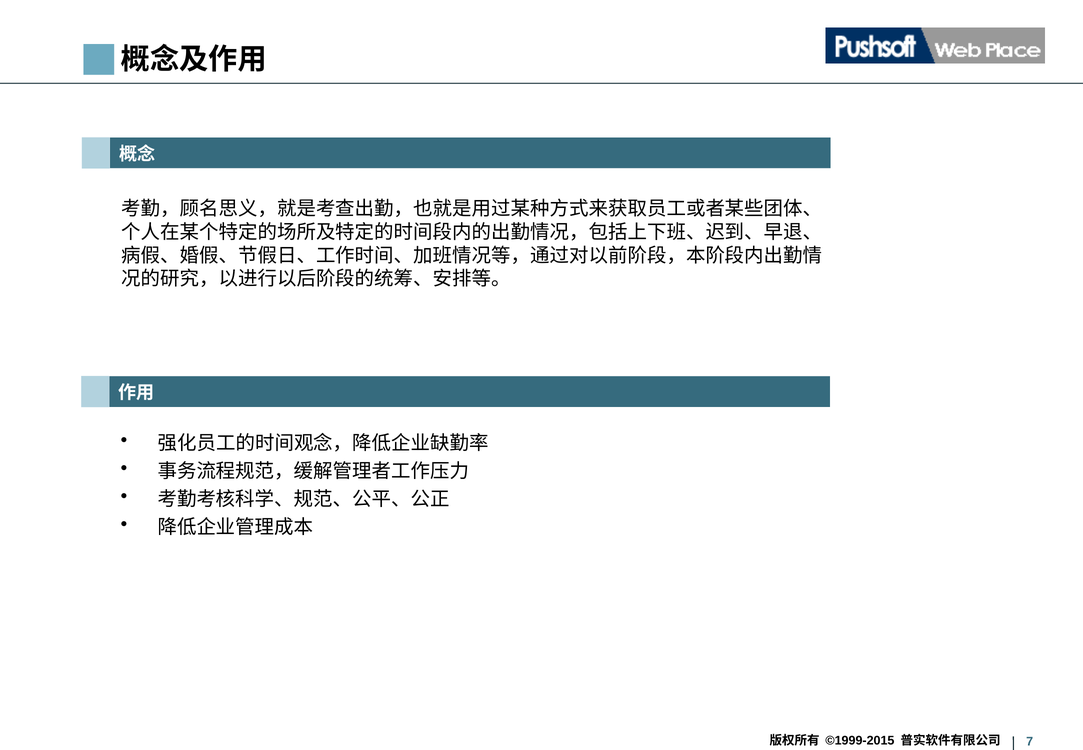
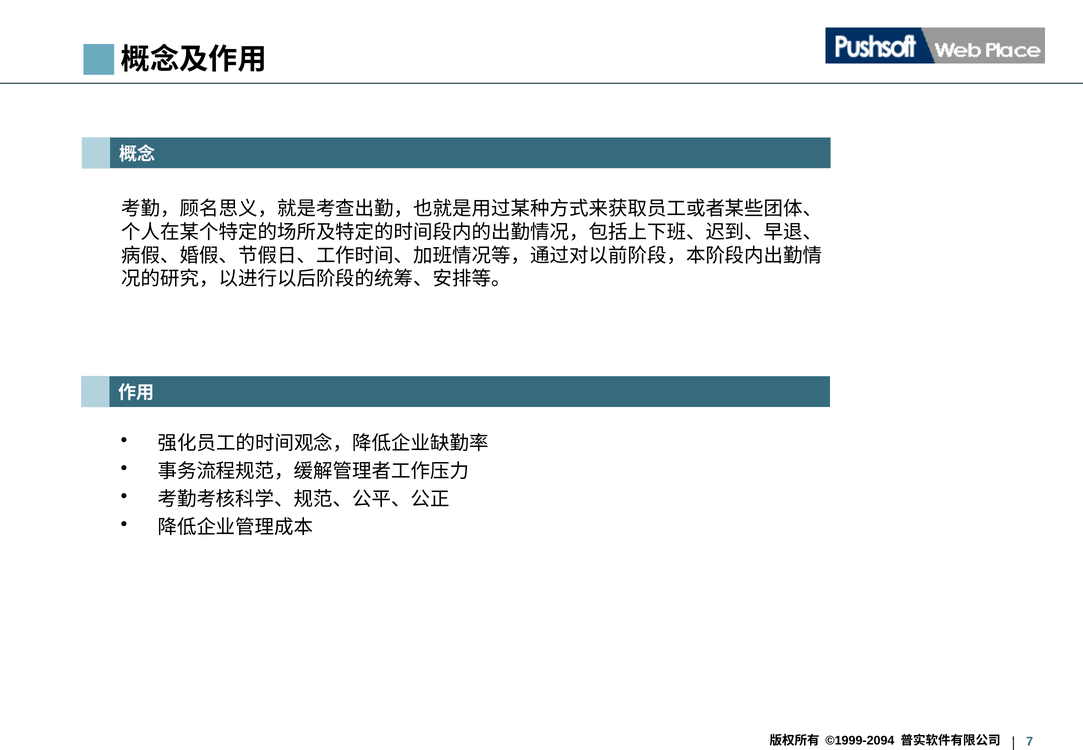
©1999-2015: ©1999-2015 -> ©1999-2094
